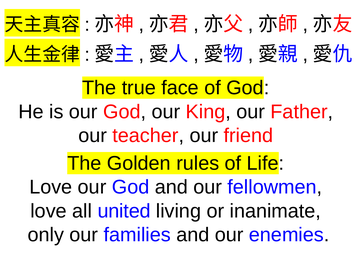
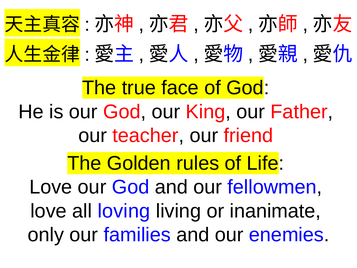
united: united -> loving
